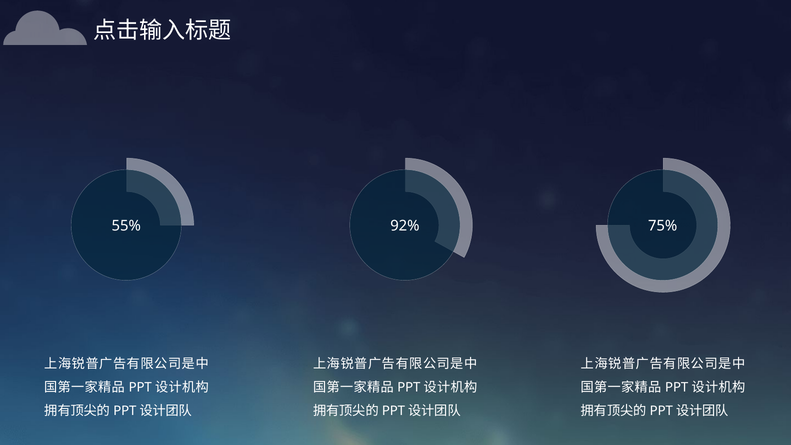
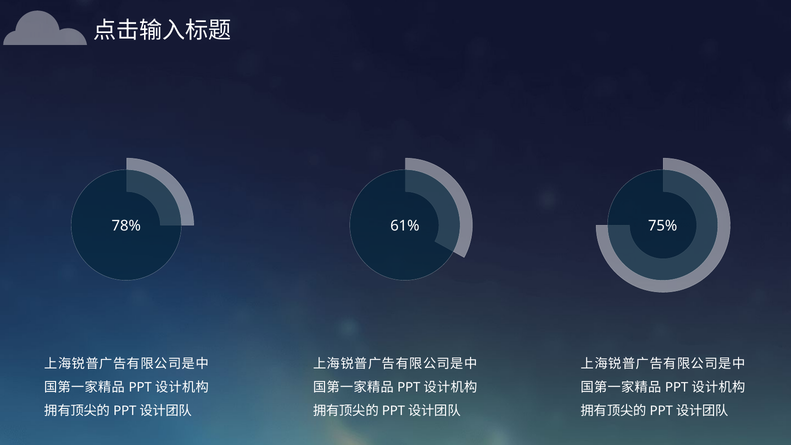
55%: 55% -> 78%
92%: 92% -> 61%
